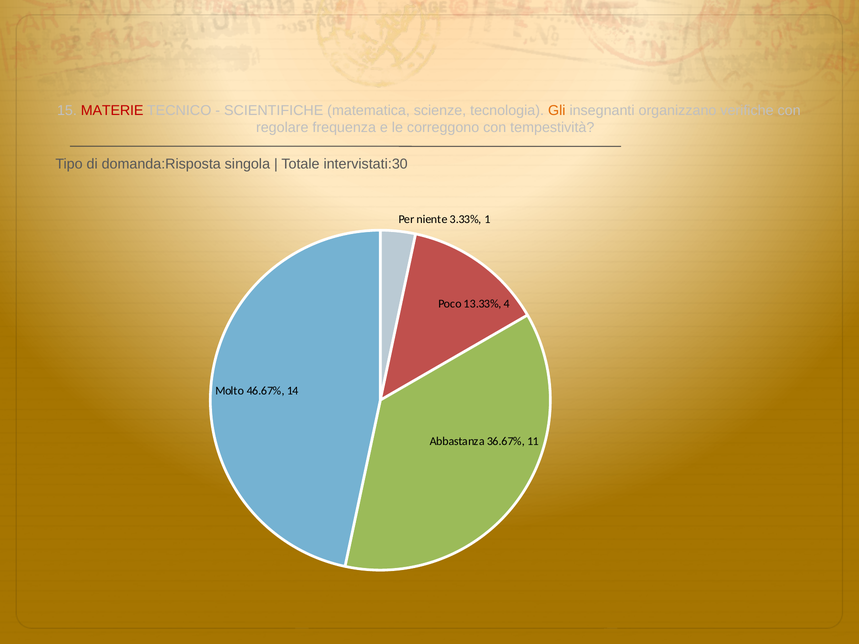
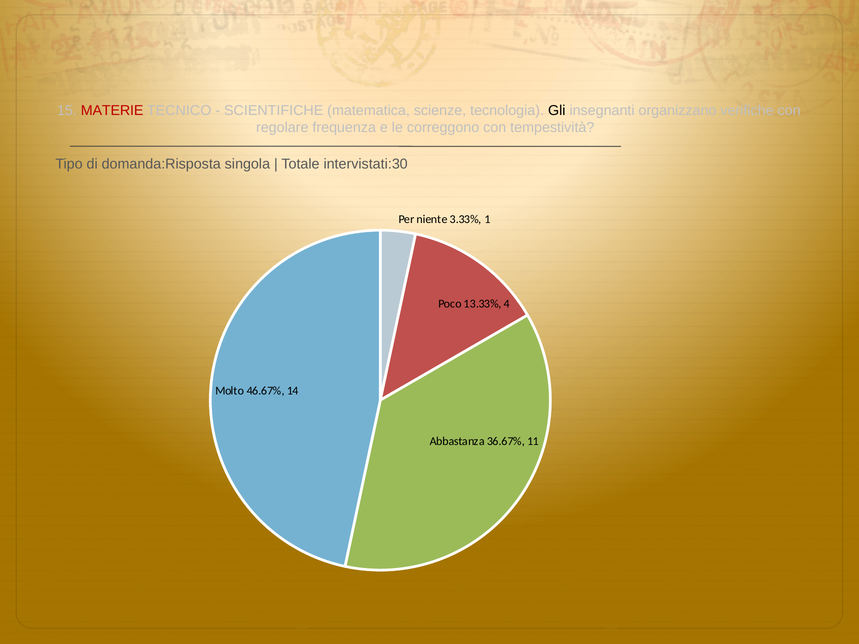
Gli colour: orange -> black
